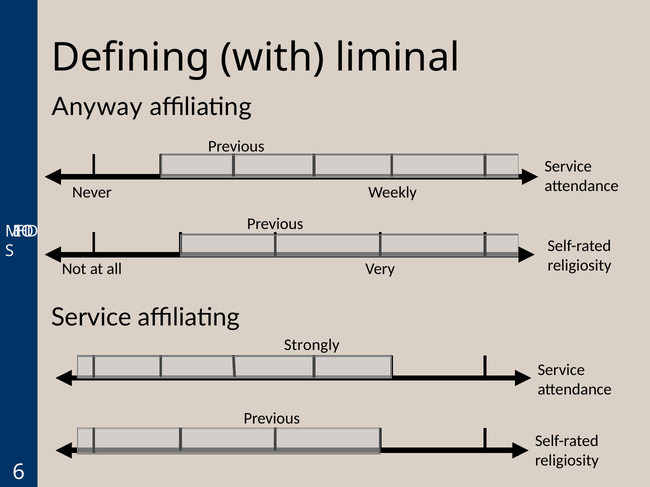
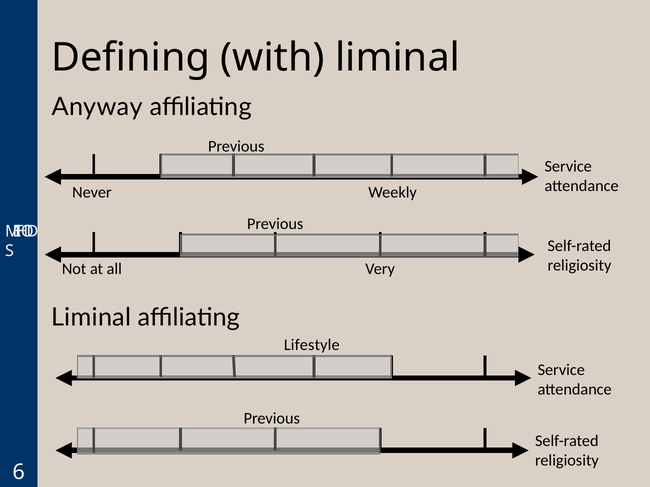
Service at (91, 318): Service -> Liminal
Strongly: Strongly -> Lifestyle
